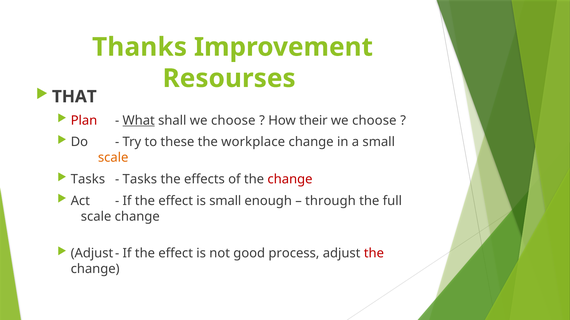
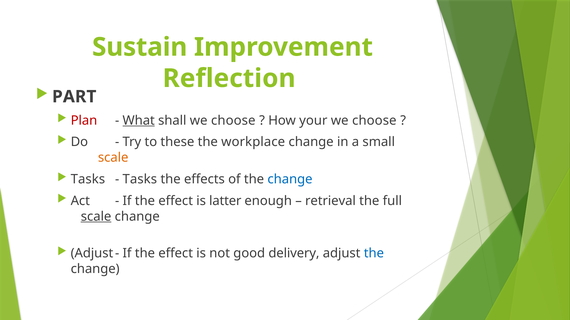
Thanks: Thanks -> Sustain
Resourses: Resourses -> Reflection
THAT: THAT -> PART
their: their -> your
change at (290, 180) colour: red -> blue
is small: small -> latter
through: through -> retrieval
scale at (96, 217) underline: none -> present
process: process -> delivery
the at (374, 254) colour: red -> blue
